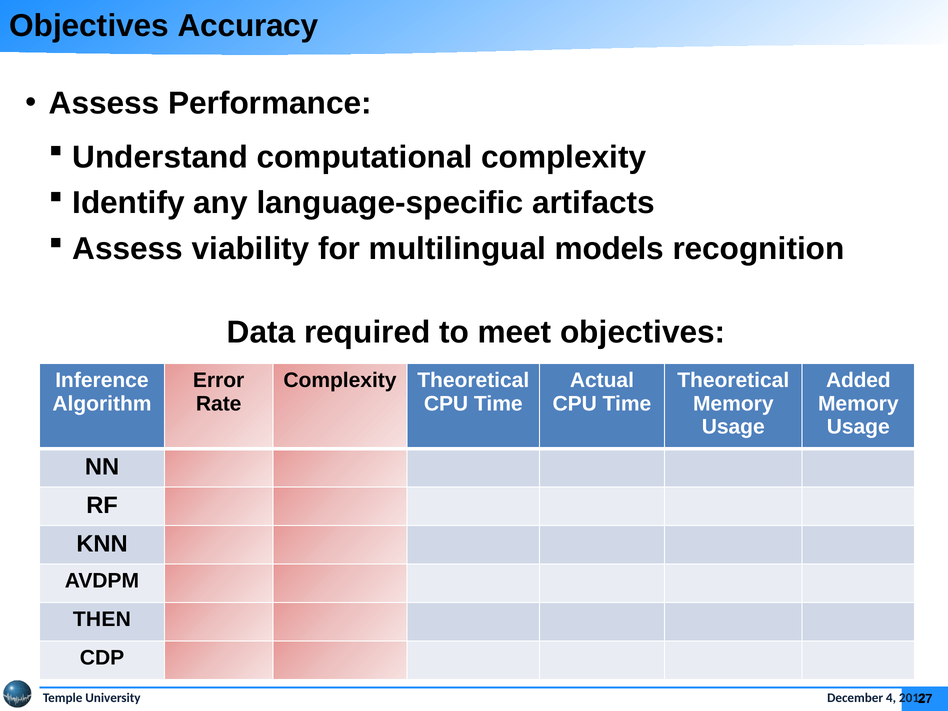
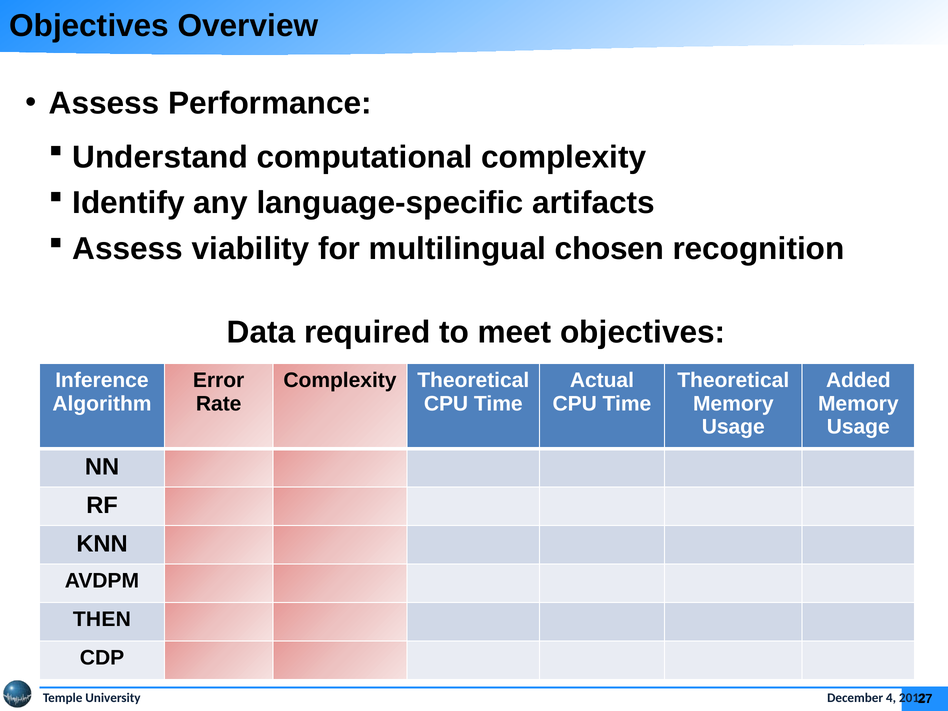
Accuracy: Accuracy -> Overview
models: models -> chosen
